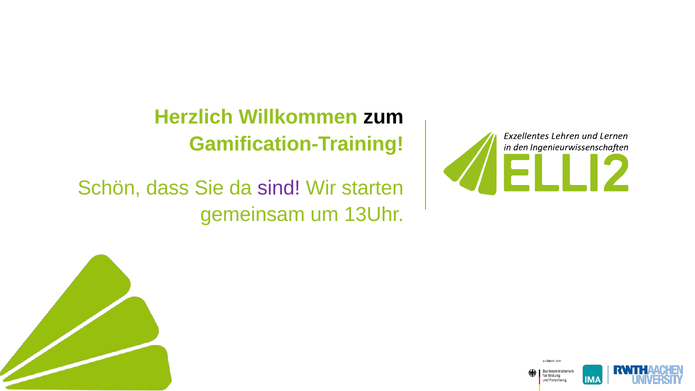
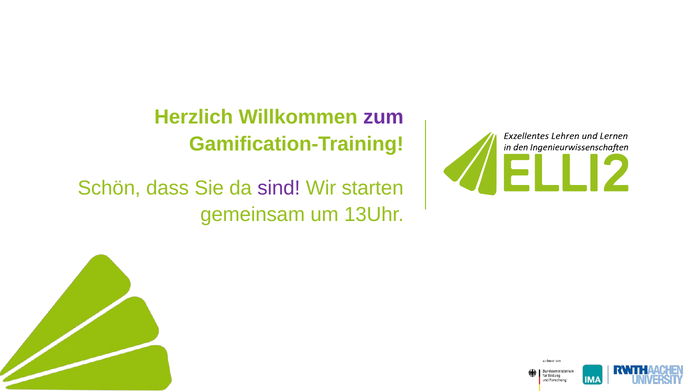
zum colour: black -> purple
